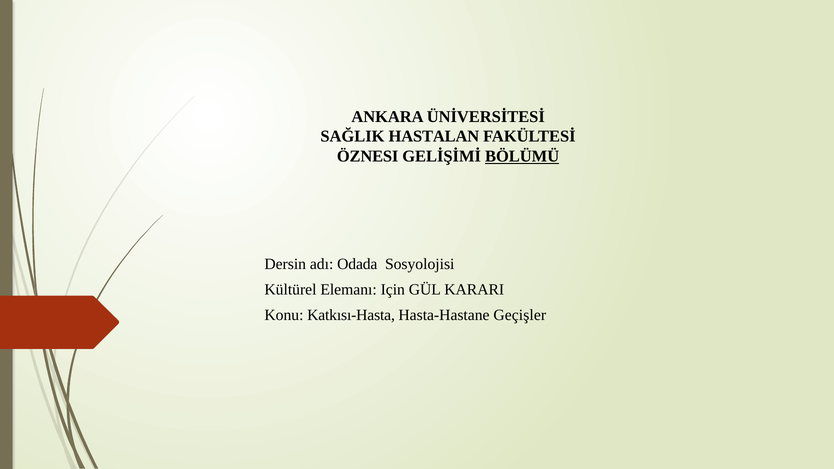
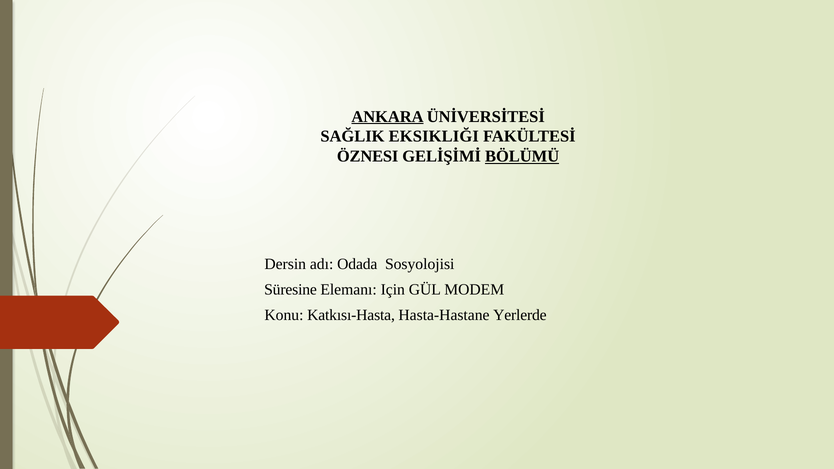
ANKARA underline: none -> present
HASTALAN: HASTALAN -> EKSIKLIĞI
Kültürel: Kültürel -> Süresine
KARARI: KARARI -> MODEM
Geçişler: Geçişler -> Yerlerde
